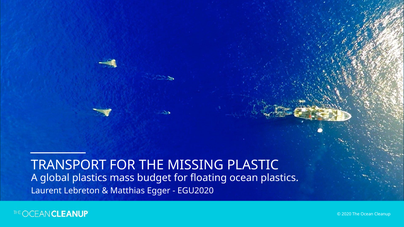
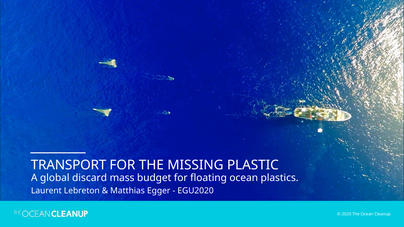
global plastics: plastics -> discard
